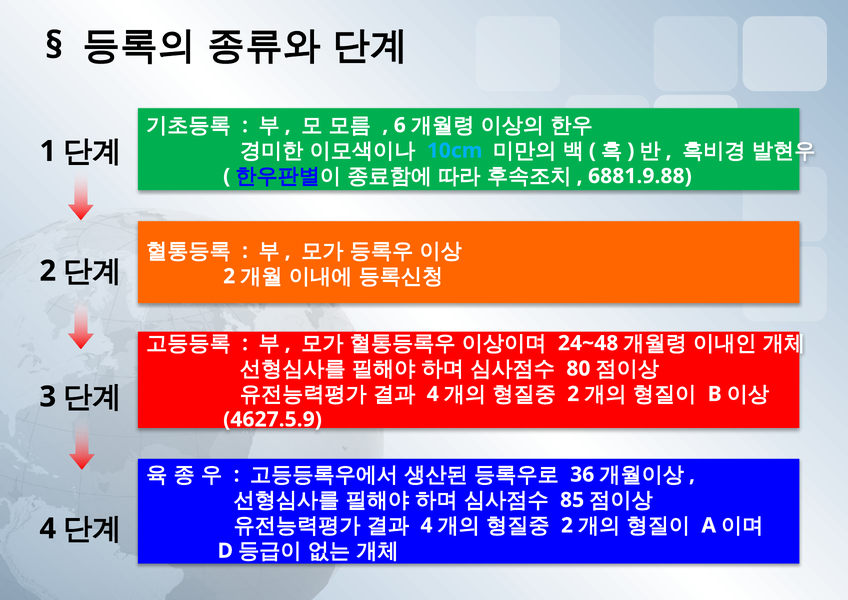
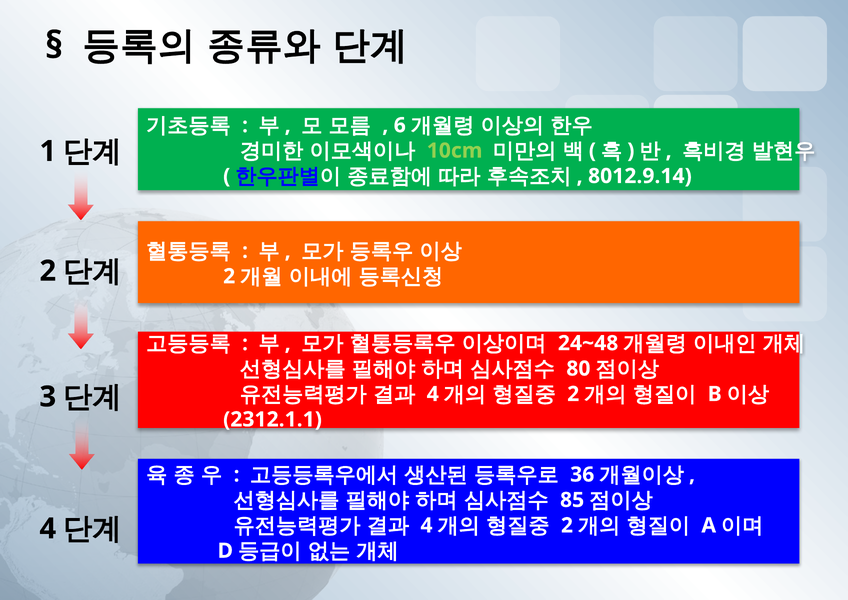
10cm colour: light blue -> light green
6881.9.88: 6881.9.88 -> 8012.9.14
4627.5.9: 4627.5.9 -> 2312.1.1
